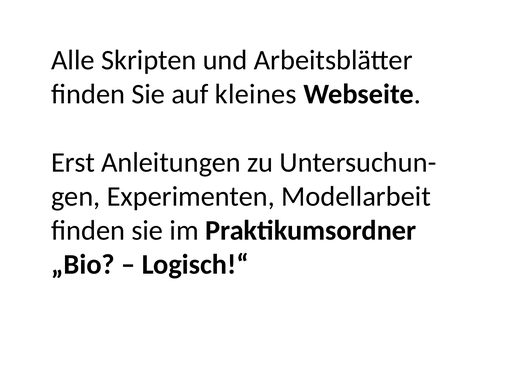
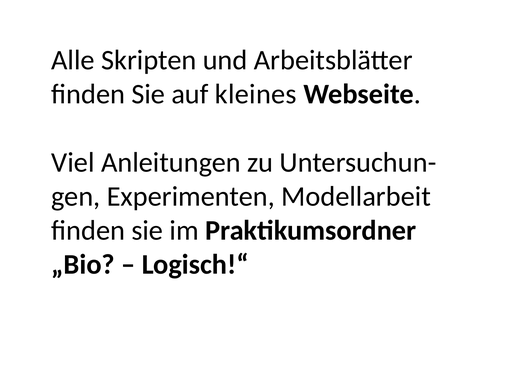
Erst: Erst -> Viel
